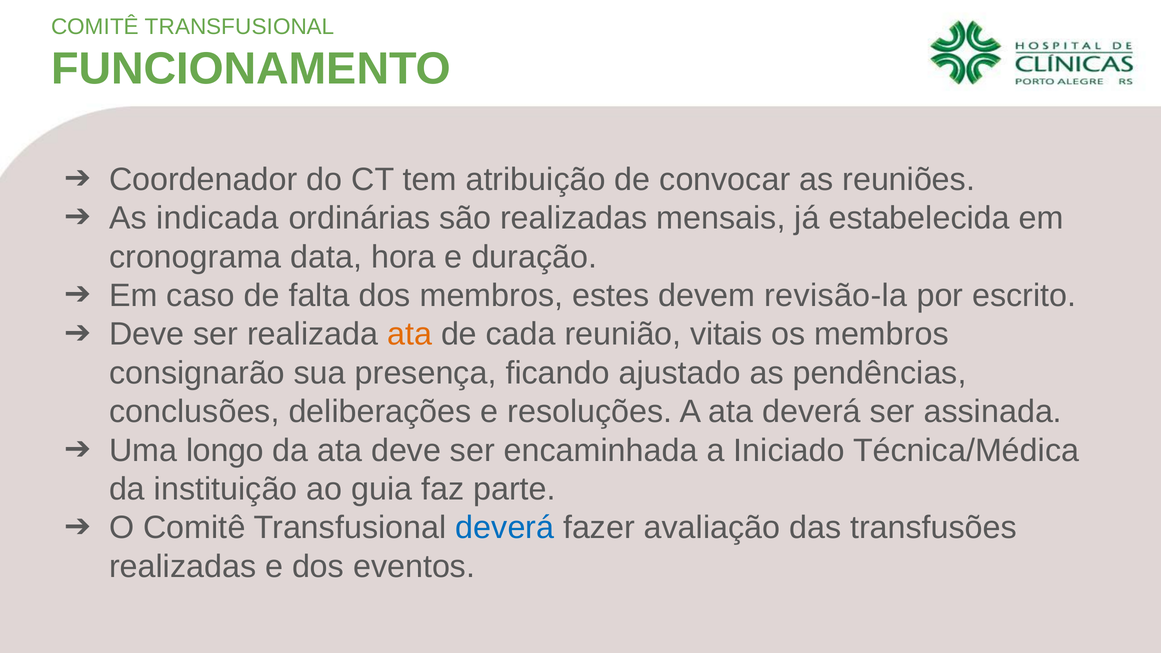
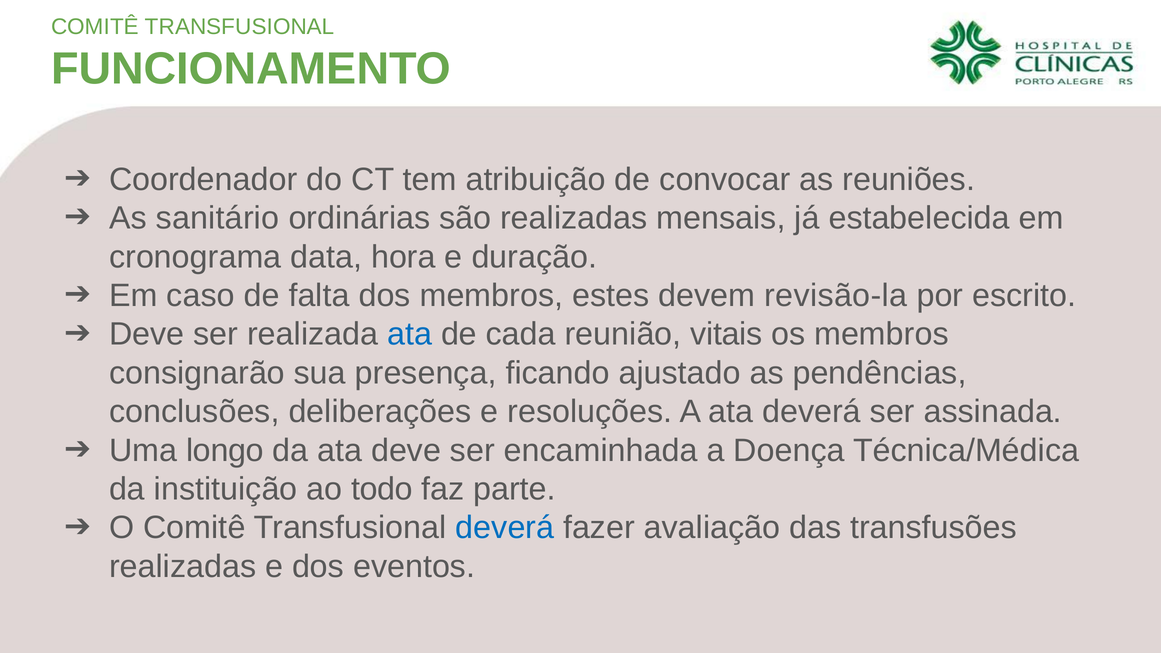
indicada: indicada -> sanitário
ata at (410, 334) colour: orange -> blue
Iniciado: Iniciado -> Doença
guia: guia -> todo
